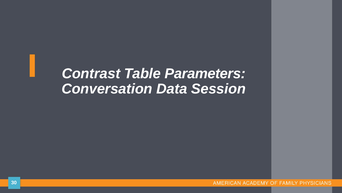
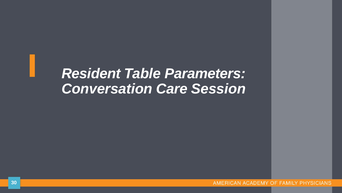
Contrast: Contrast -> Resident
Data: Data -> Care
